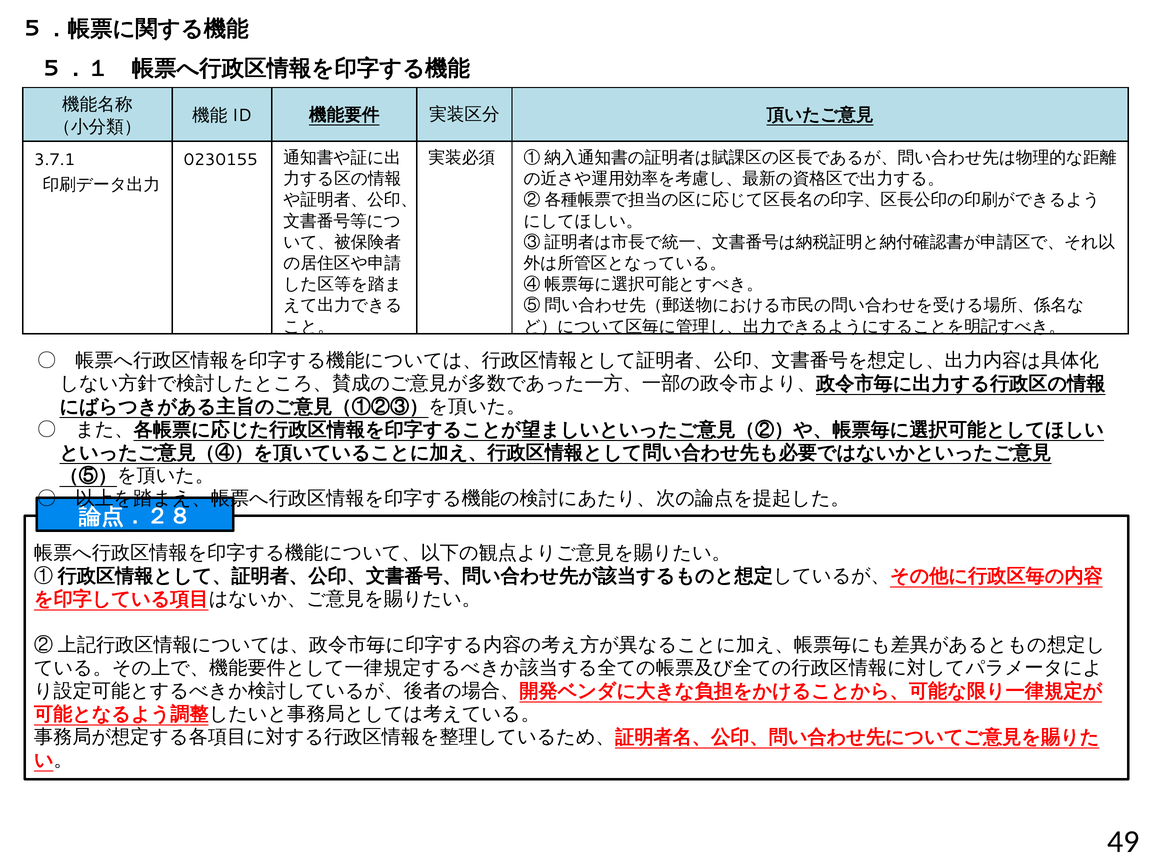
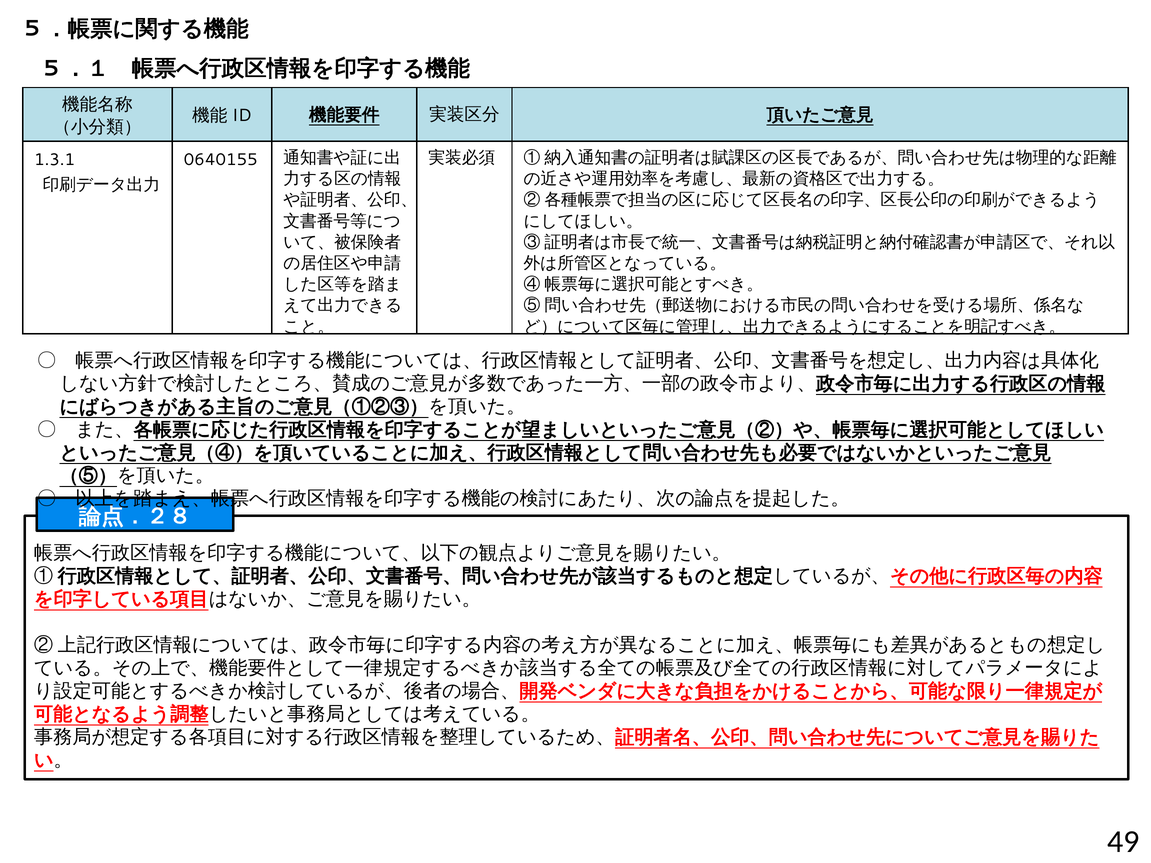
3.7.1: 3.7.1 -> 1.3.1
0230155: 0230155 -> 0640155
